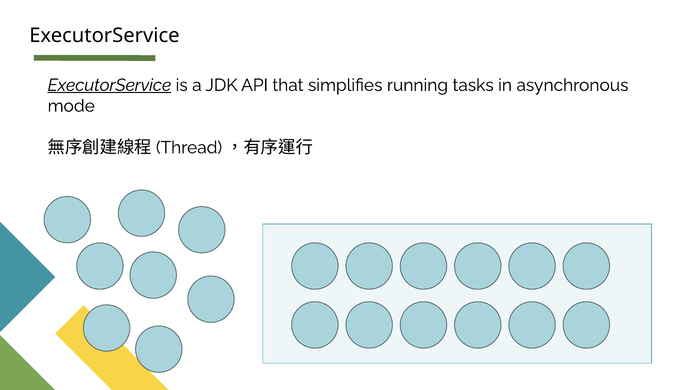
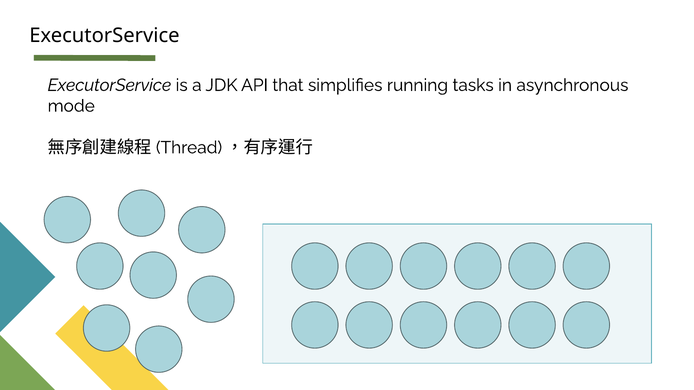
ExecutorService at (109, 85) underline: present -> none
